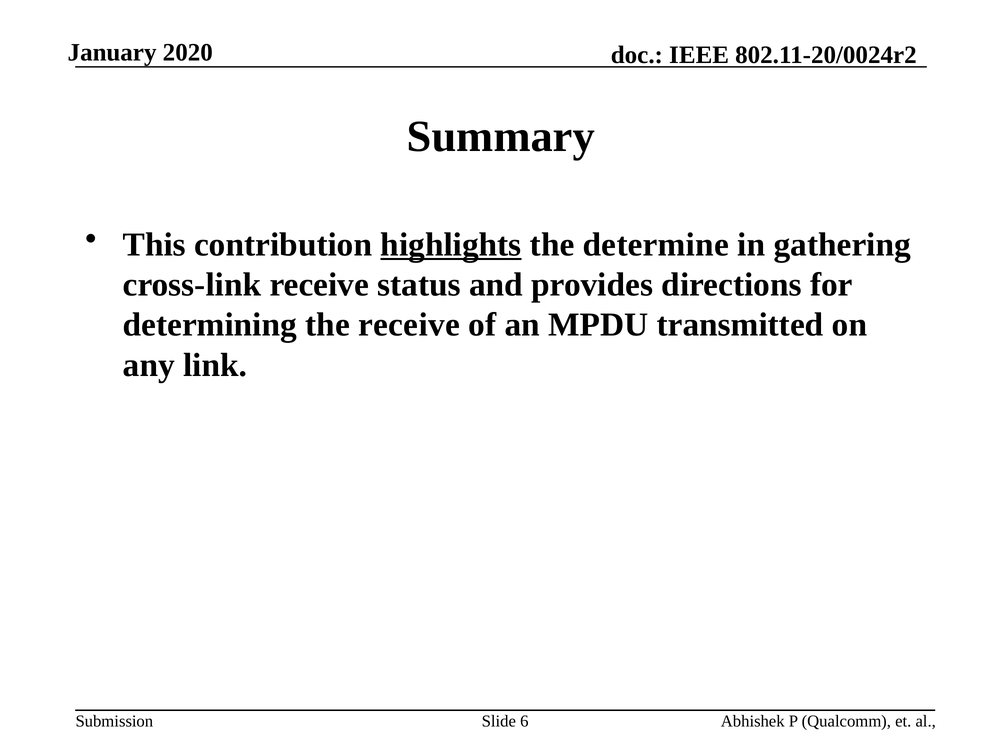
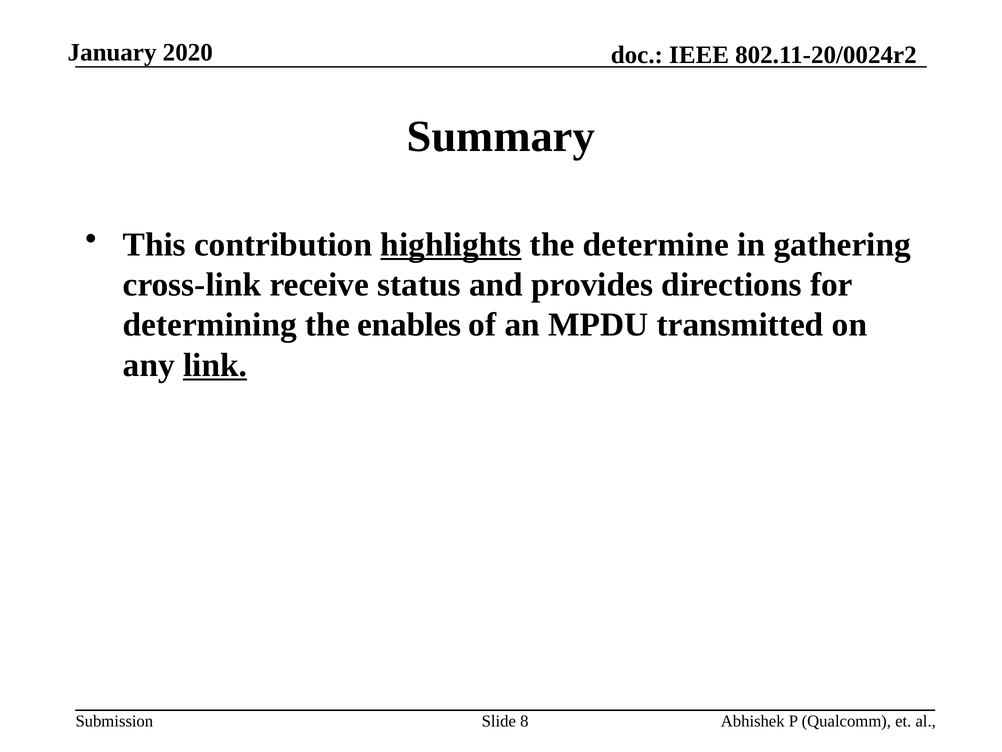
the receive: receive -> enables
link underline: none -> present
6: 6 -> 8
